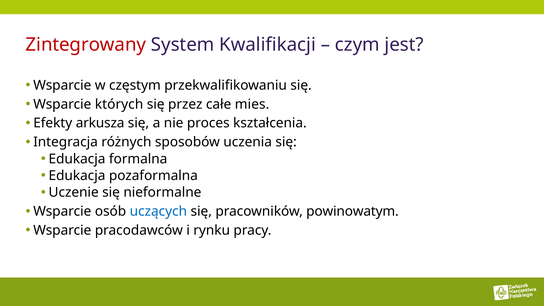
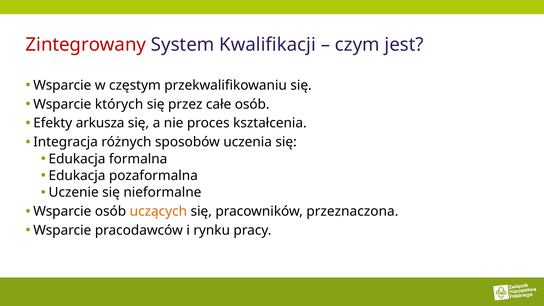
całe mies: mies -> osób
uczących colour: blue -> orange
powinowatym: powinowatym -> przeznaczona
